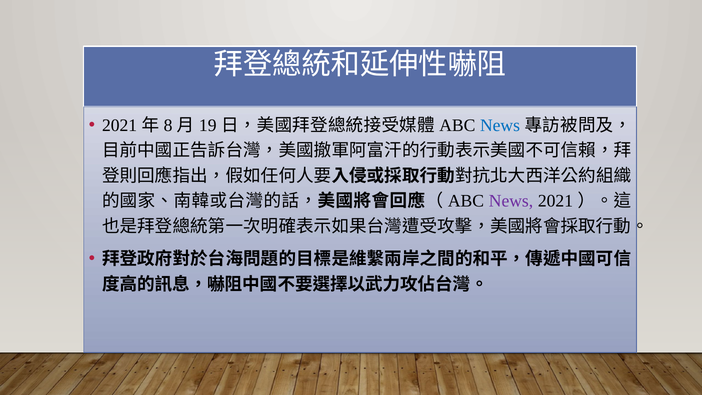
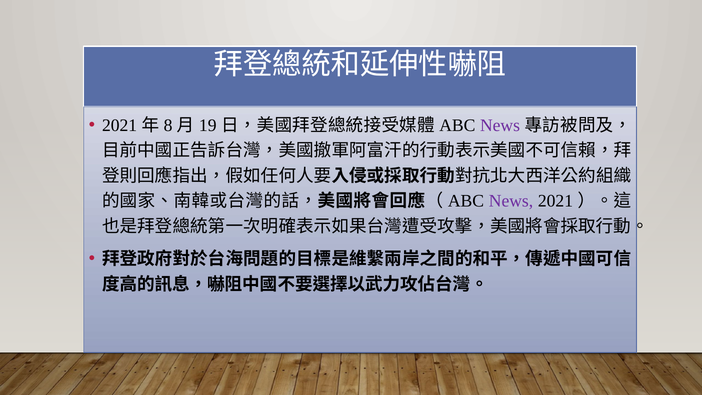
News at (500, 125) colour: blue -> purple
